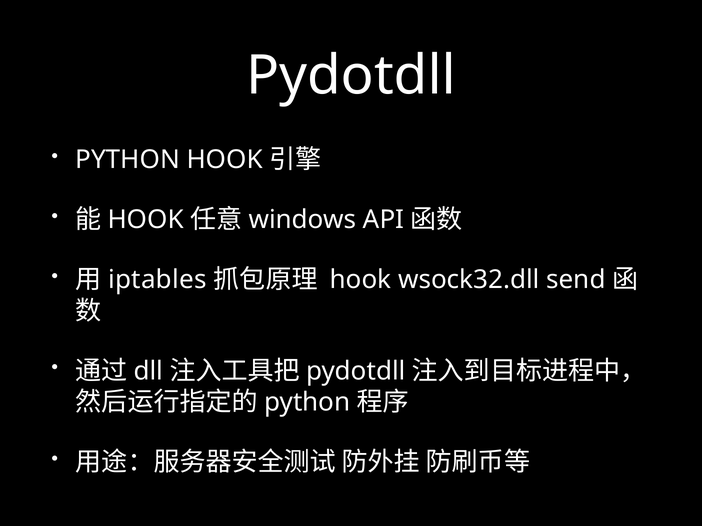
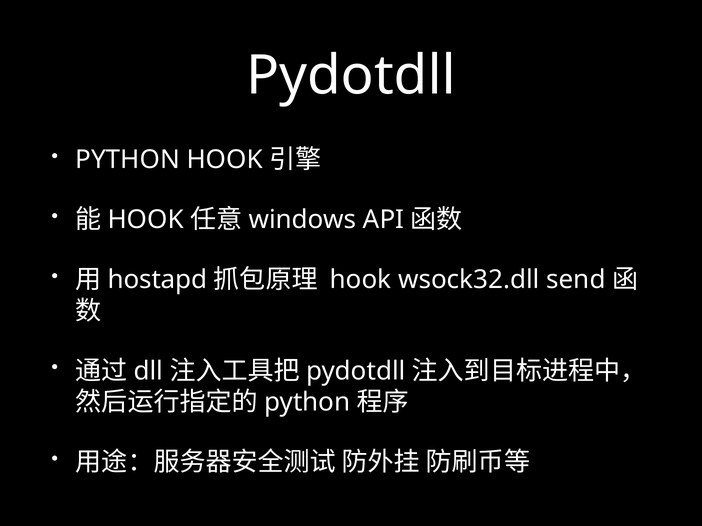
iptables: iptables -> hostapd
